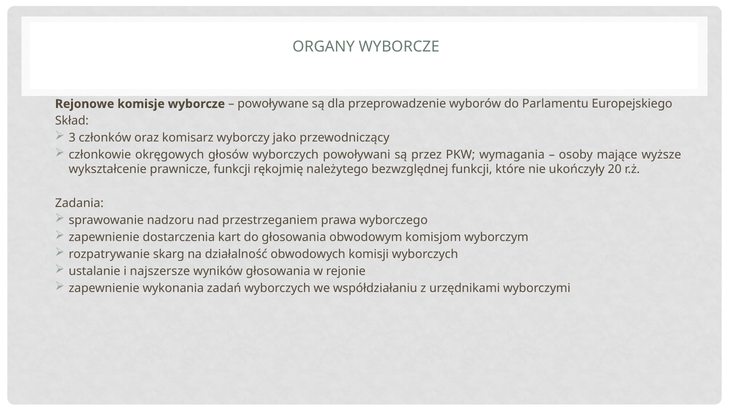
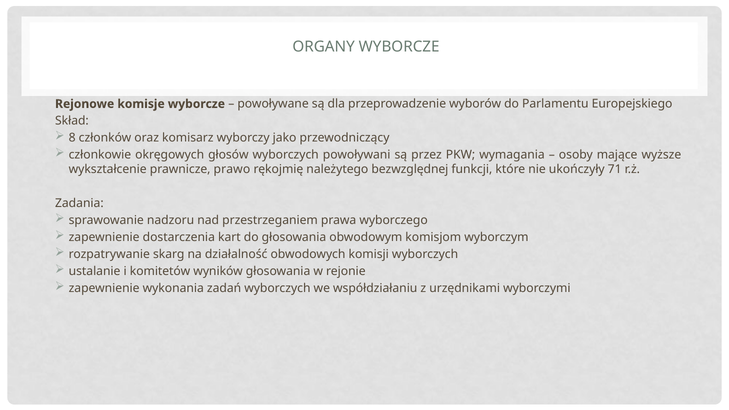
3: 3 -> 8
prawnicze funkcji: funkcji -> prawo
20: 20 -> 71
najszersze: najszersze -> komitetów
